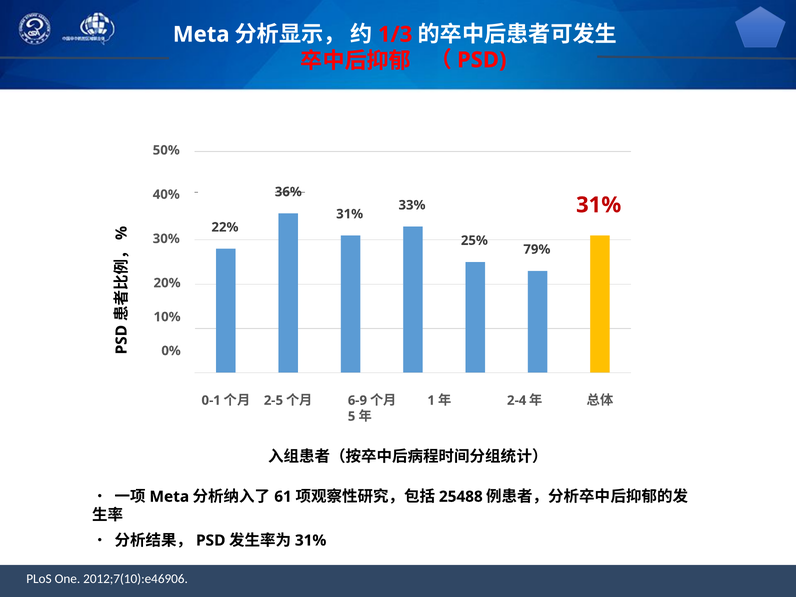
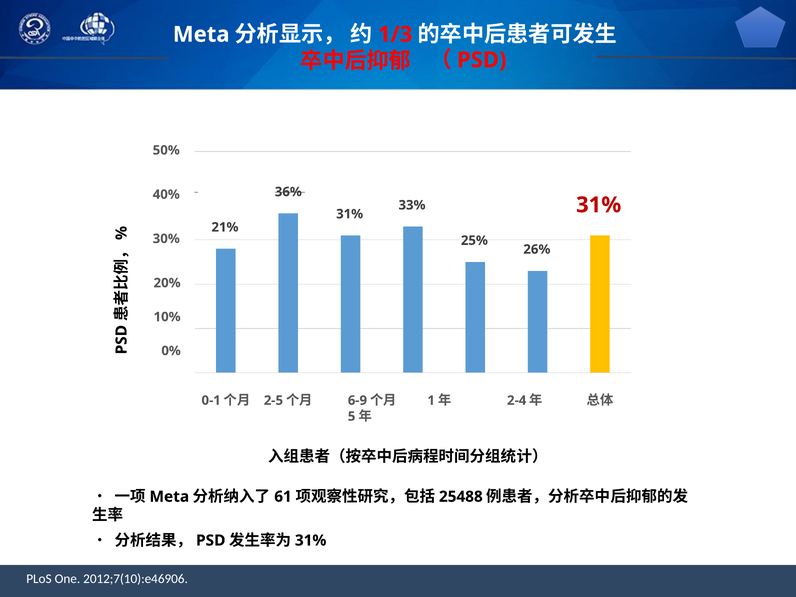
22%: 22% -> 21%
79%: 79% -> 26%
